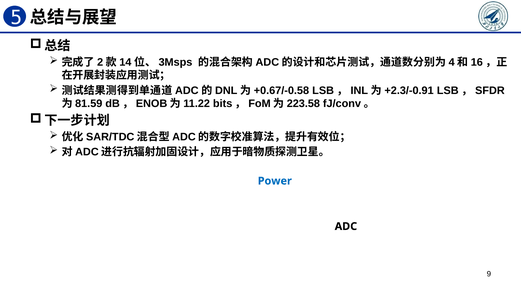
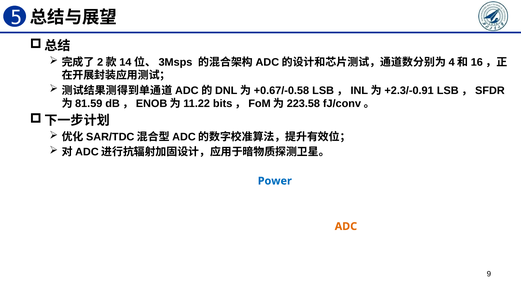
ADC at (346, 226) colour: black -> orange
